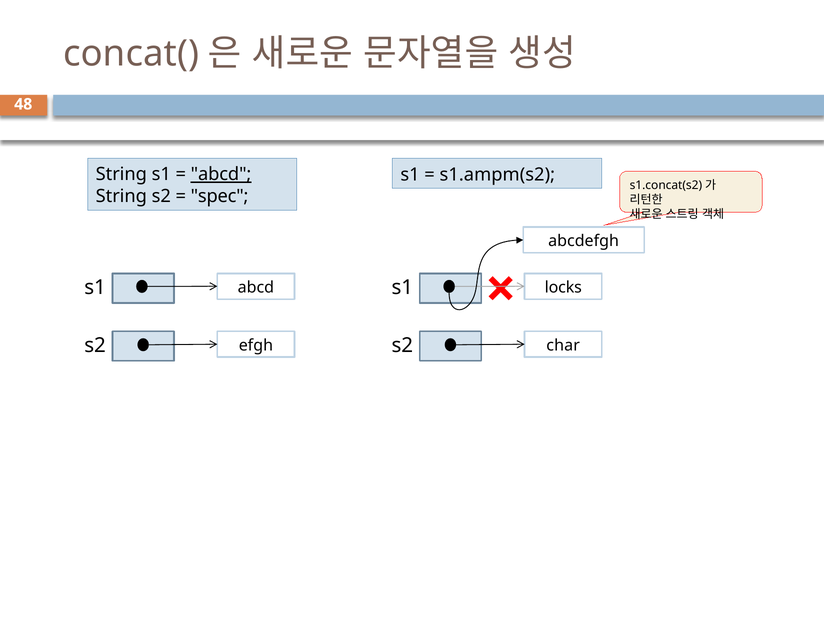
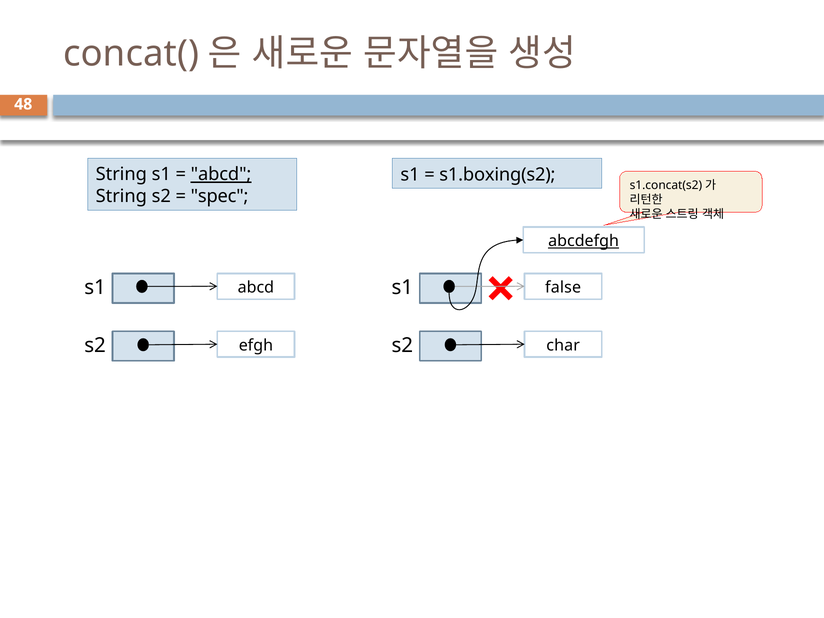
s1.ampm(s2: s1.ampm(s2 -> s1.boxing(s2
abcdefgh underline: none -> present
locks: locks -> false
